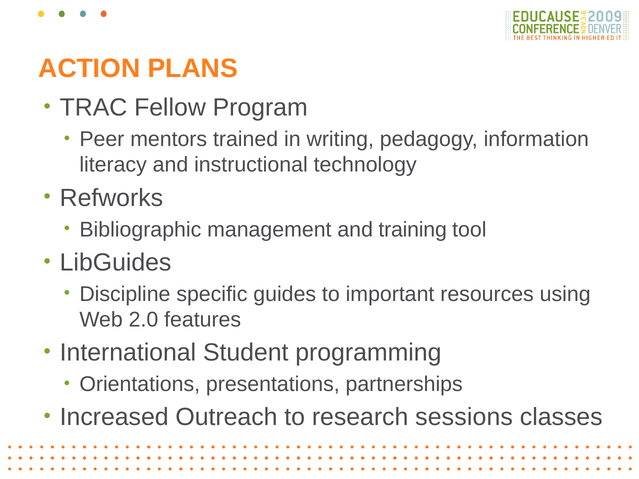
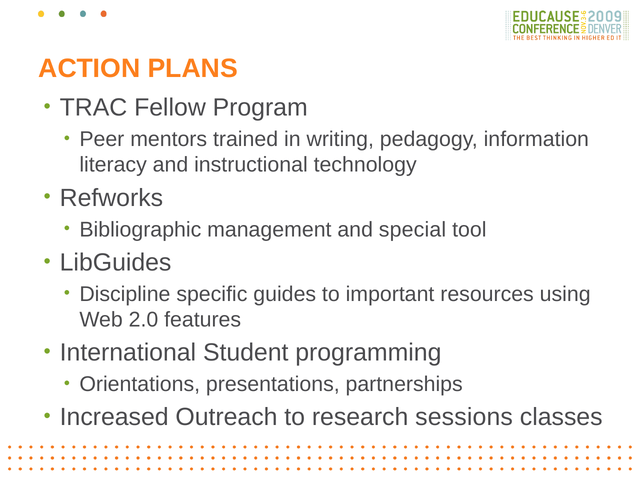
training: training -> special
